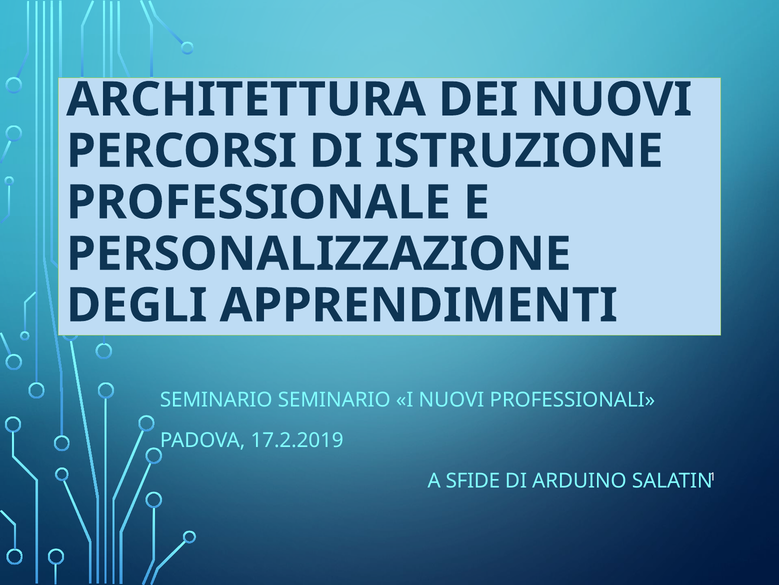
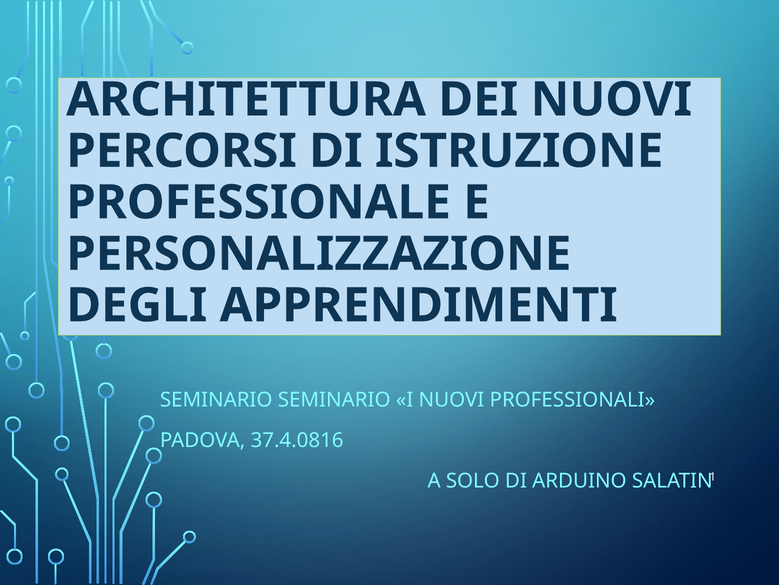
17.2.2019: 17.2.2019 -> 37.4.0816
SFIDE: SFIDE -> SOLO
